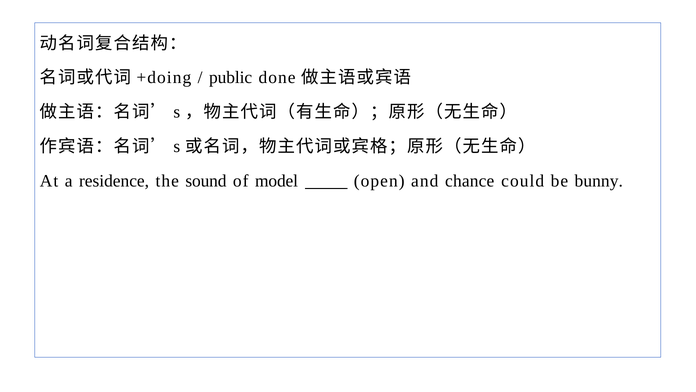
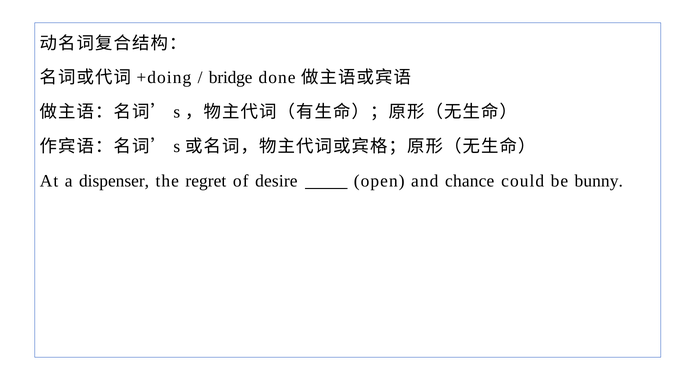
public: public -> bridge
residence: residence -> dispenser
sound: sound -> regret
model: model -> desire
